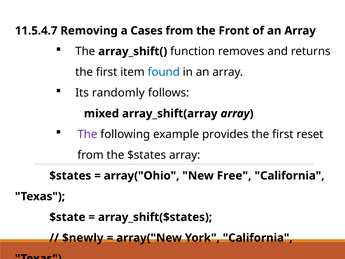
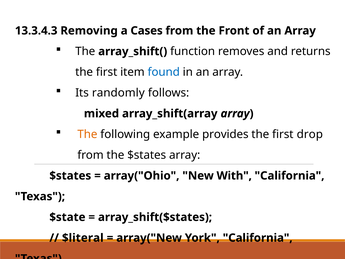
11.5.4.7: 11.5.4.7 -> 13.3.4.3
The at (87, 134) colour: purple -> orange
reset: reset -> drop
Free: Free -> With
$newly: $newly -> $literal
